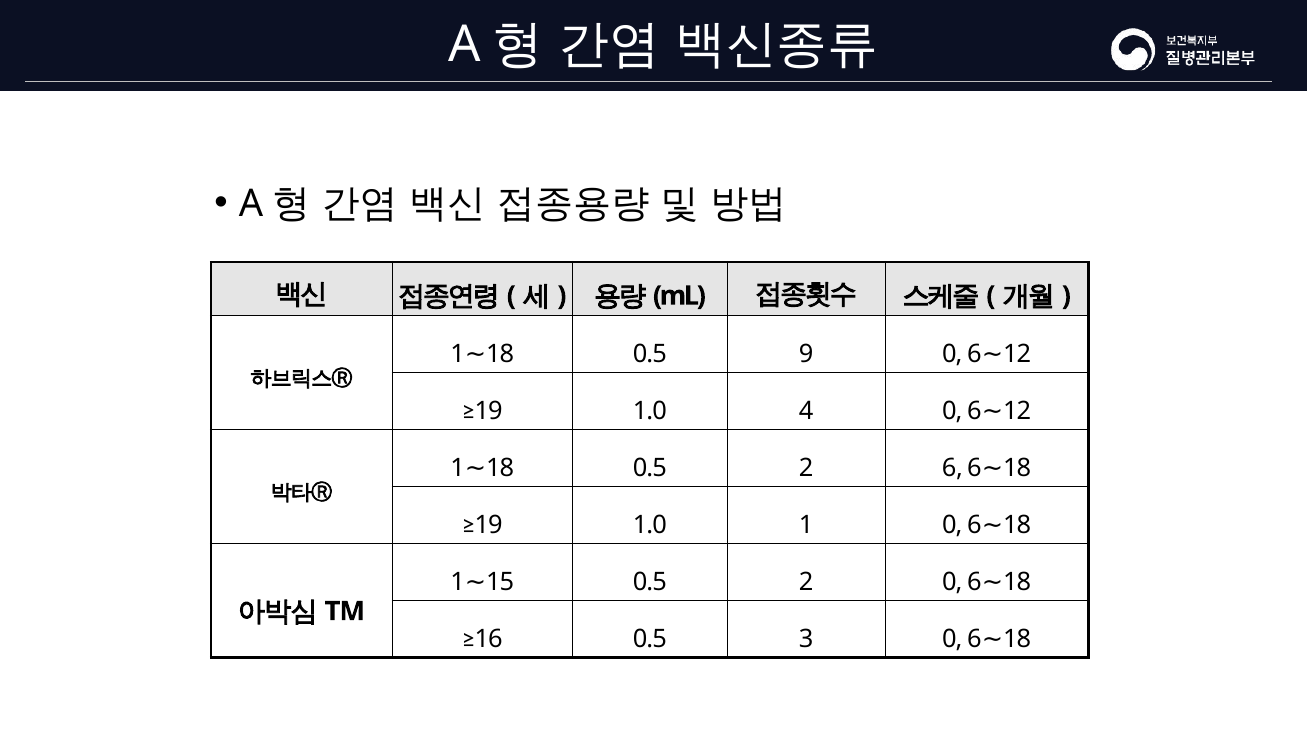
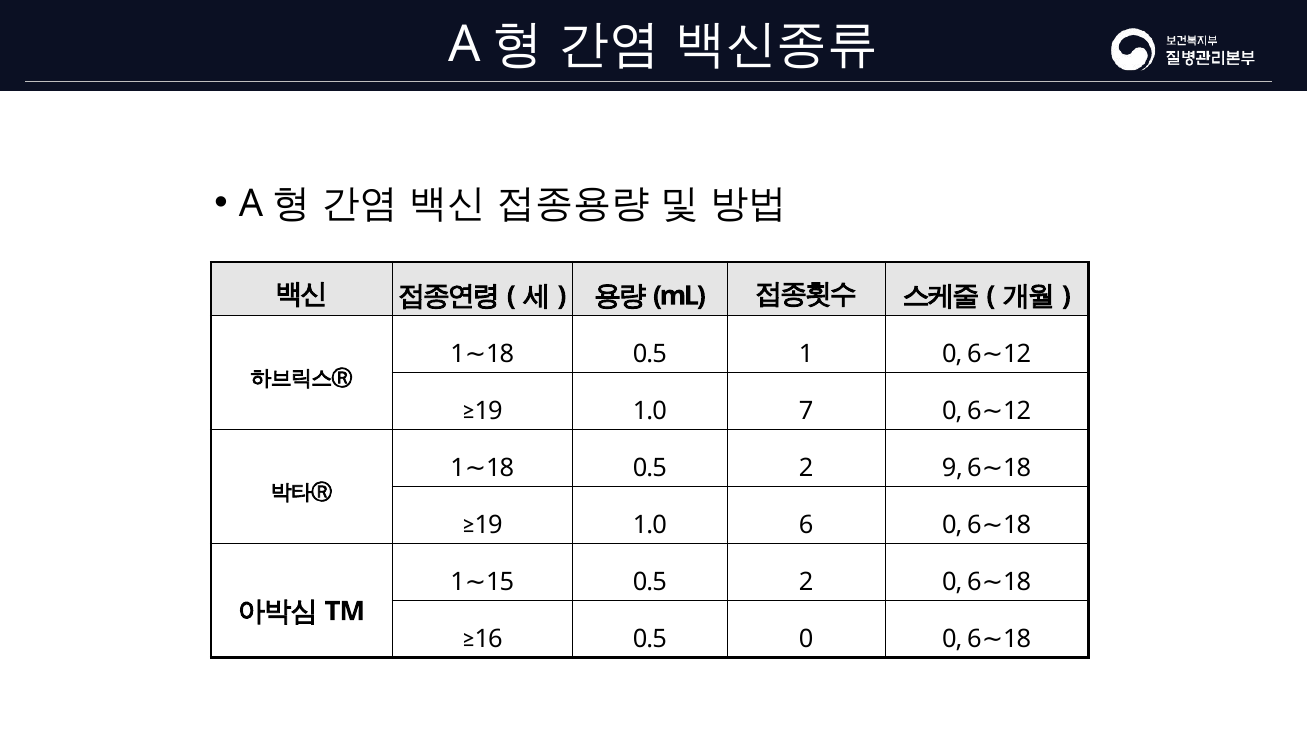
0.5 9: 9 -> 1
4: 4 -> 7
2 6: 6 -> 9
1.0 1: 1 -> 6
0.5 3: 3 -> 0
